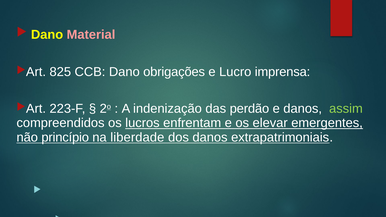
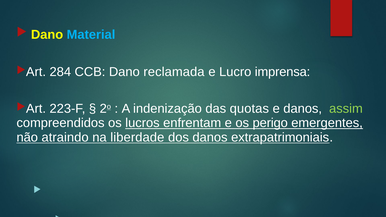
Material colour: pink -> light blue
825: 825 -> 284
obrigações: obrigações -> reclamada
perdão: perdão -> quotas
elevar: elevar -> perigo
princípio: princípio -> atraindo
